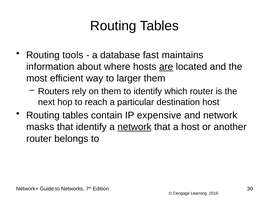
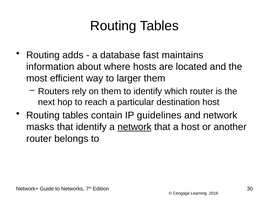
tools: tools -> adds
are underline: present -> none
expensive: expensive -> guidelines
